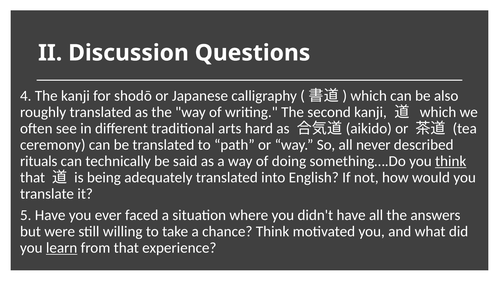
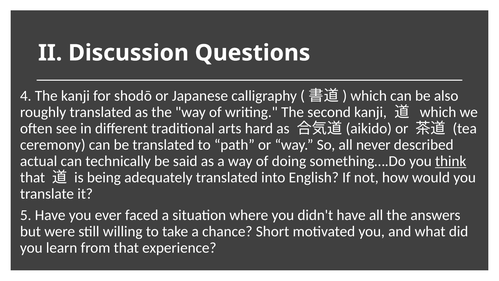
rituals: rituals -> actual
chance Think: Think -> Short
learn underline: present -> none
